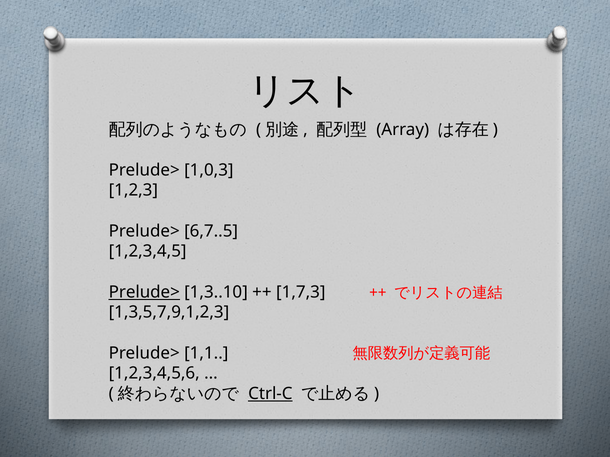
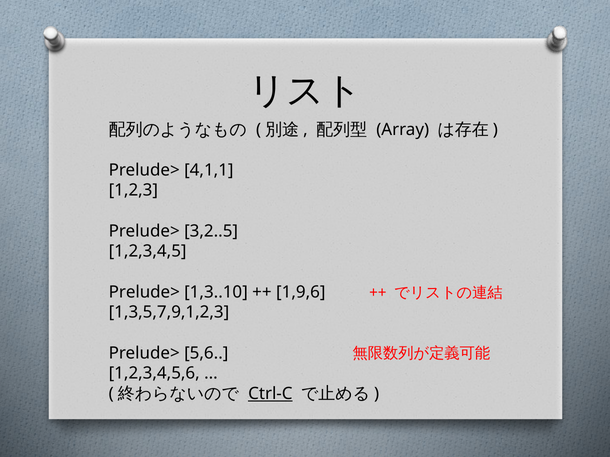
1,0,3: 1,0,3 -> 4,1,1
6,7..5: 6,7..5 -> 3,2..5
Prelude> at (144, 292) underline: present -> none
1,7,3: 1,7,3 -> 1,9,6
1,1: 1,1 -> 5,6
